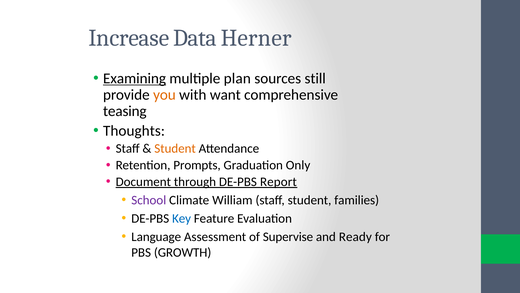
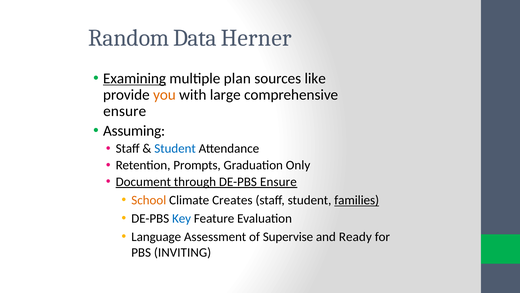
Increase: Increase -> Random
still: still -> like
want: want -> large
teasing at (125, 111): teasing -> ensure
Thoughts: Thoughts -> Assuming
Student at (175, 148) colour: orange -> blue
DE-PBS Report: Report -> Ensure
School colour: purple -> orange
William: William -> Creates
families underline: none -> present
GROWTH: GROWTH -> INVITING
